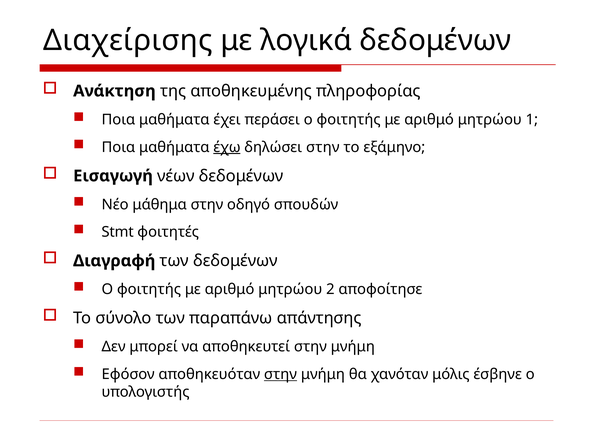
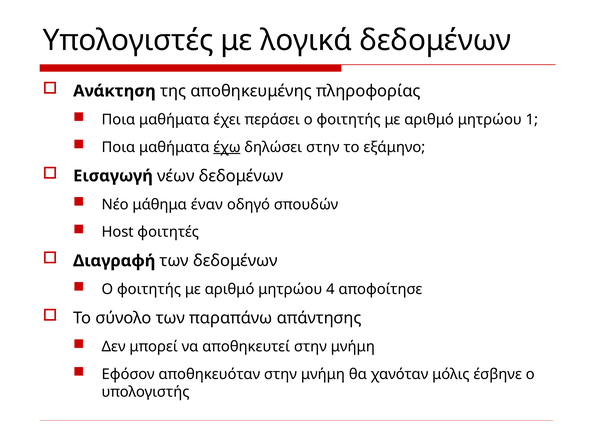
Διαχείρισης: Διαχείρισης -> Υπολογιστές
μάθημα στην: στην -> έναν
Stmt: Stmt -> Host
2: 2 -> 4
στην at (280, 375) underline: present -> none
